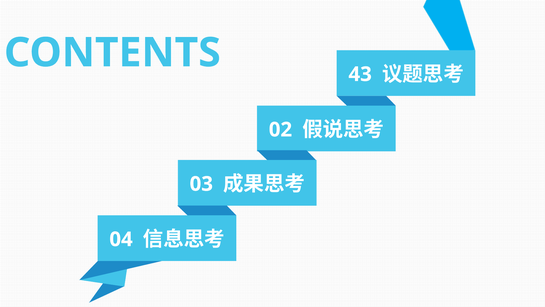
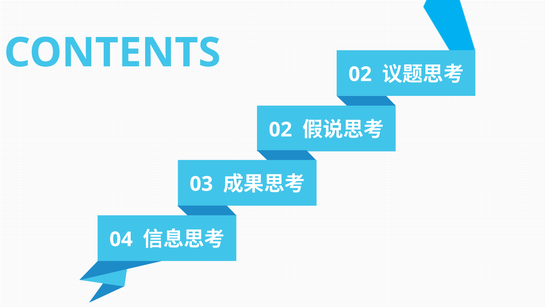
CONTENTS 43: 43 -> 02
